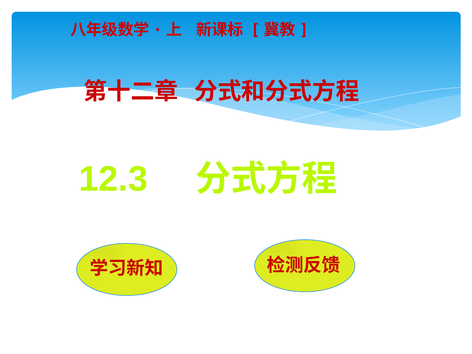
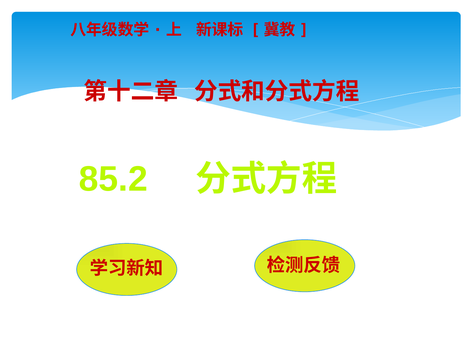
12.3: 12.3 -> 85.2
